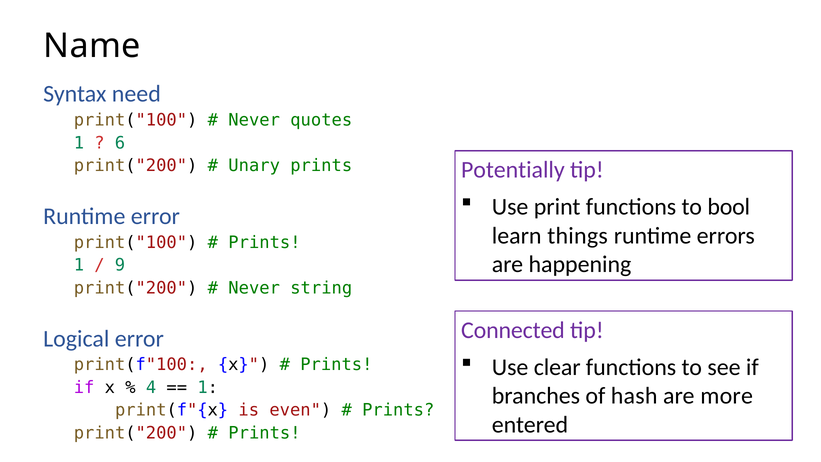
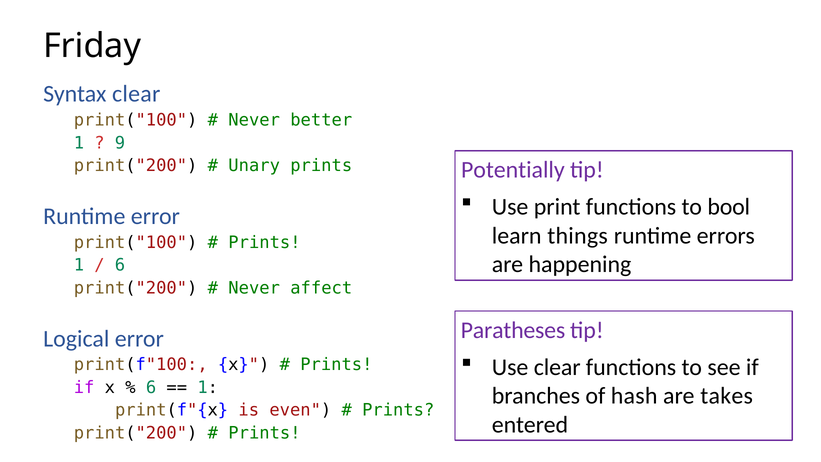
Name: Name -> Friday
Syntax need: need -> clear
quotes: quotes -> better
6: 6 -> 9
9 at (120, 265): 9 -> 6
string: string -> affect
Connected: Connected -> Paratheses
4 at (151, 387): 4 -> 6
more: more -> takes
